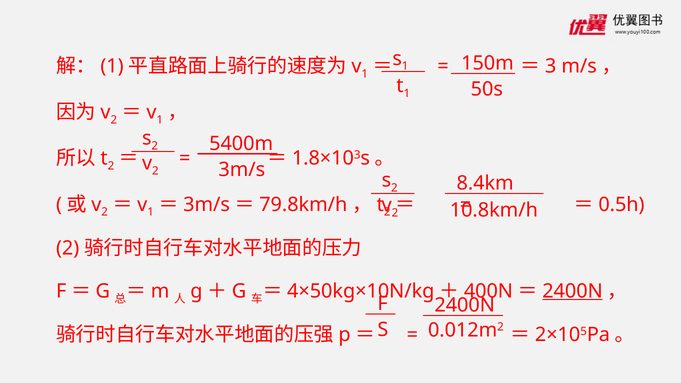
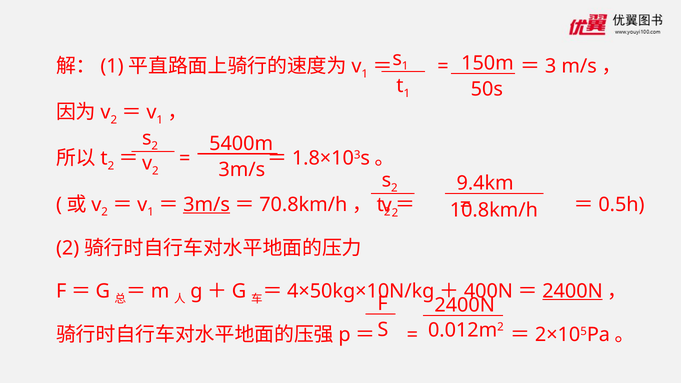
8.4km: 8.4km -> 9.4km
3m/s at (207, 204) underline: none -> present
79.8km/h: 79.8km/h -> 70.8km/h
